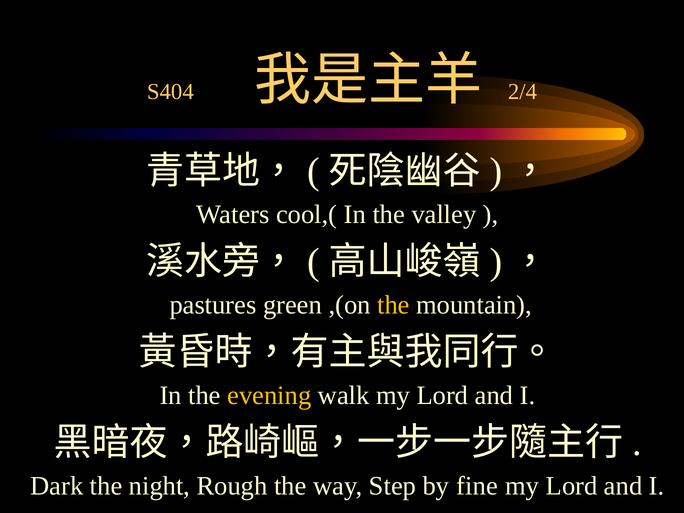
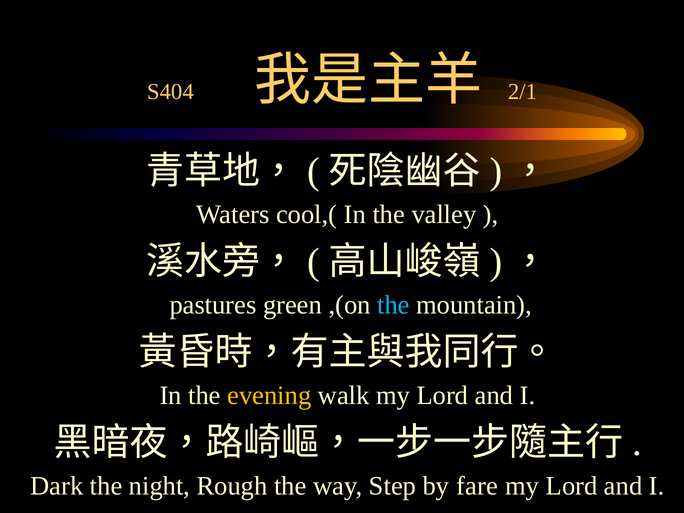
2/4: 2/4 -> 2/1
the at (393, 305) colour: yellow -> light blue
fine: fine -> fare
